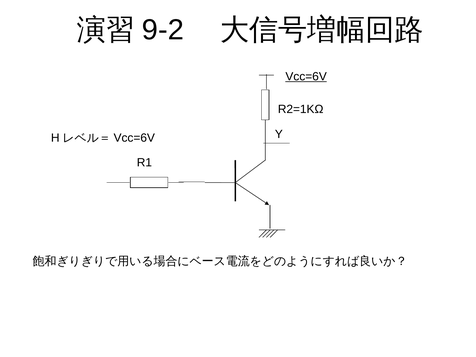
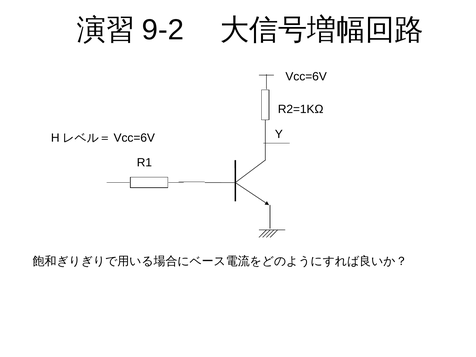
Vcc=6V underline: present -> none
